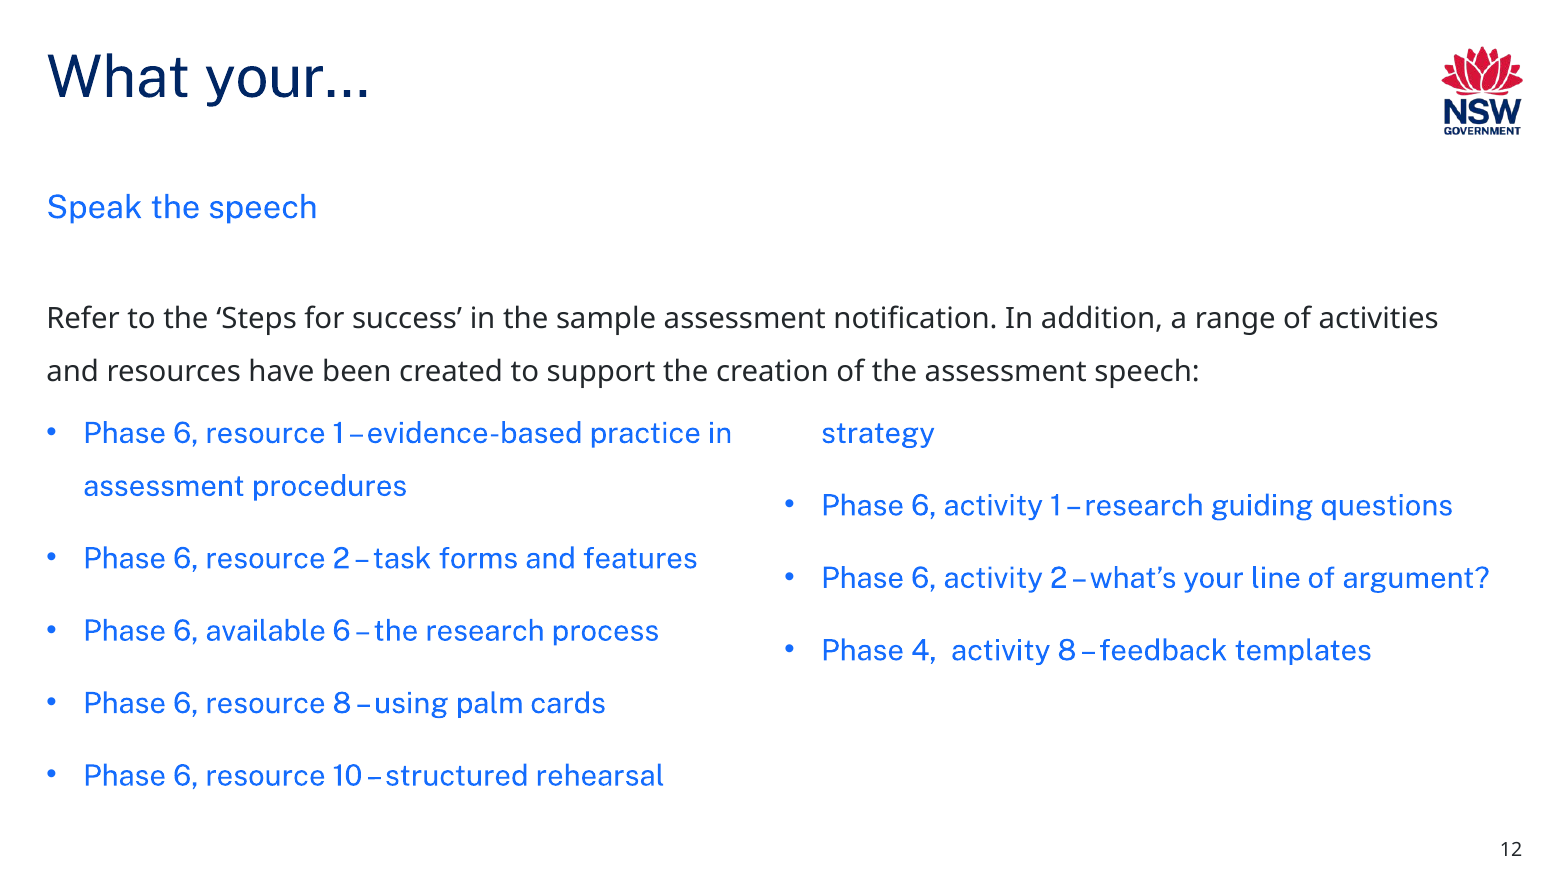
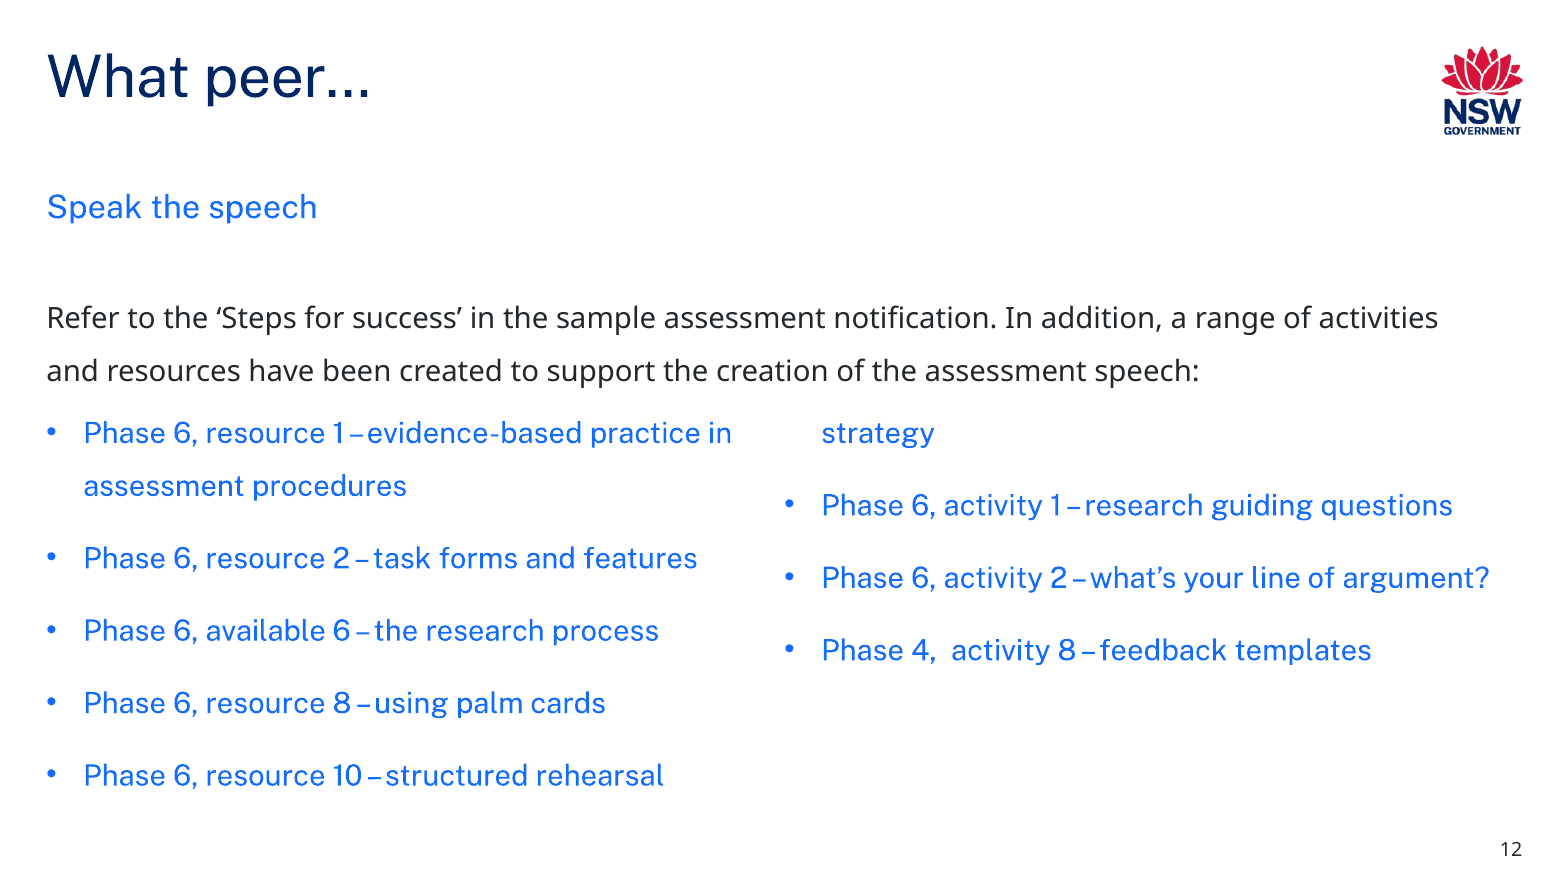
your…: your… -> peer…
